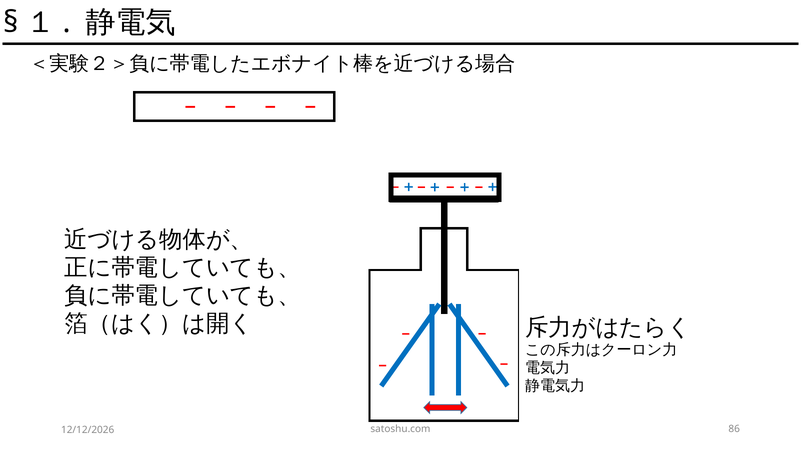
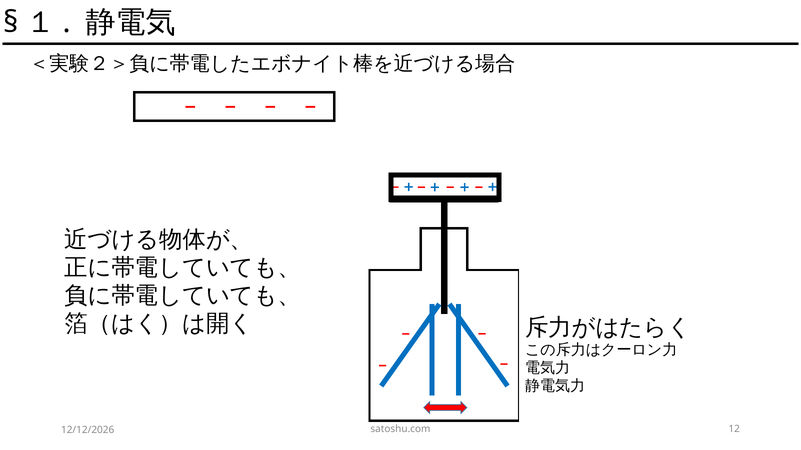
86: 86 -> 12
